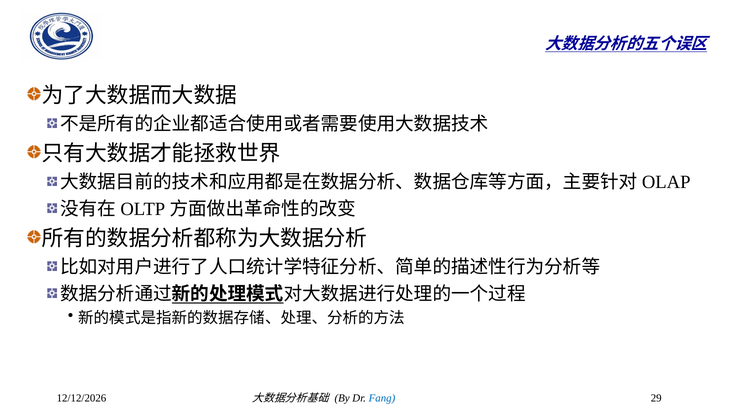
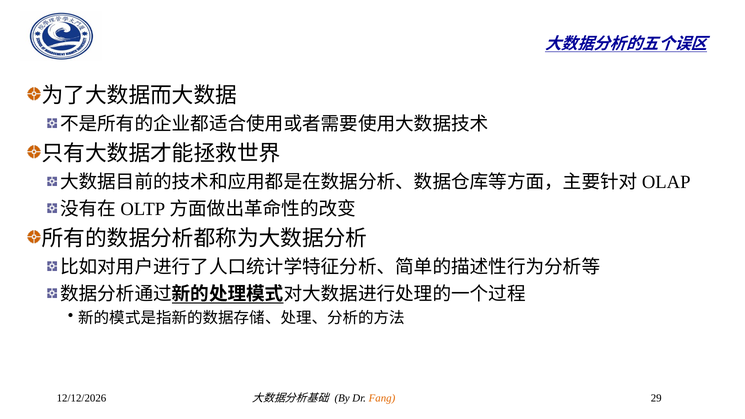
Fang colour: blue -> orange
